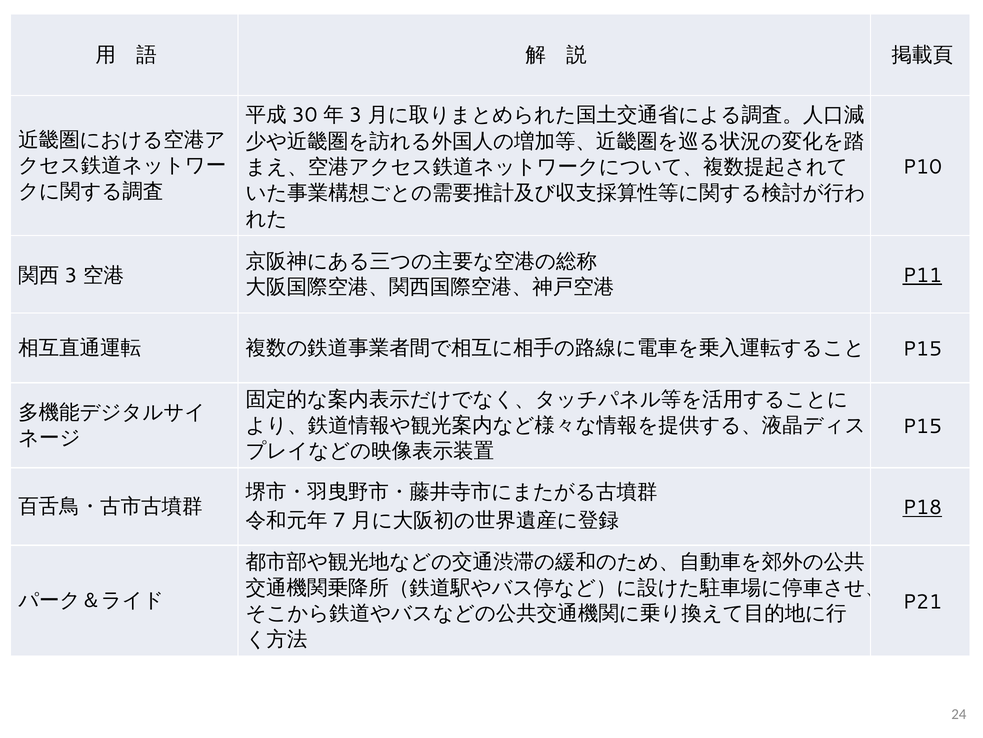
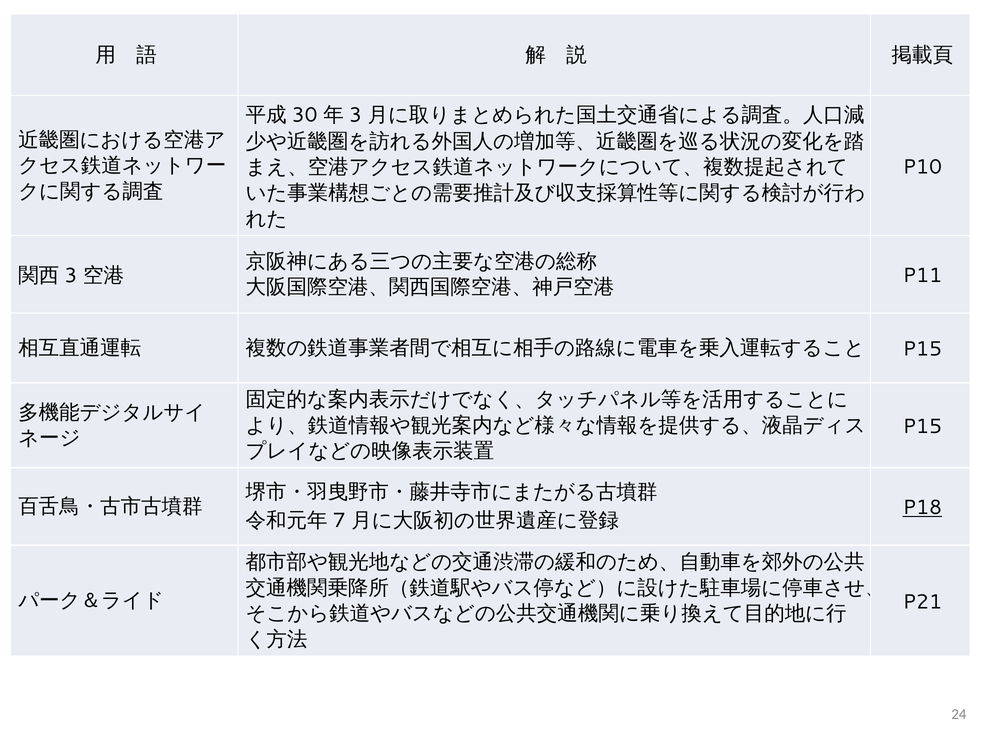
P11 underline: present -> none
